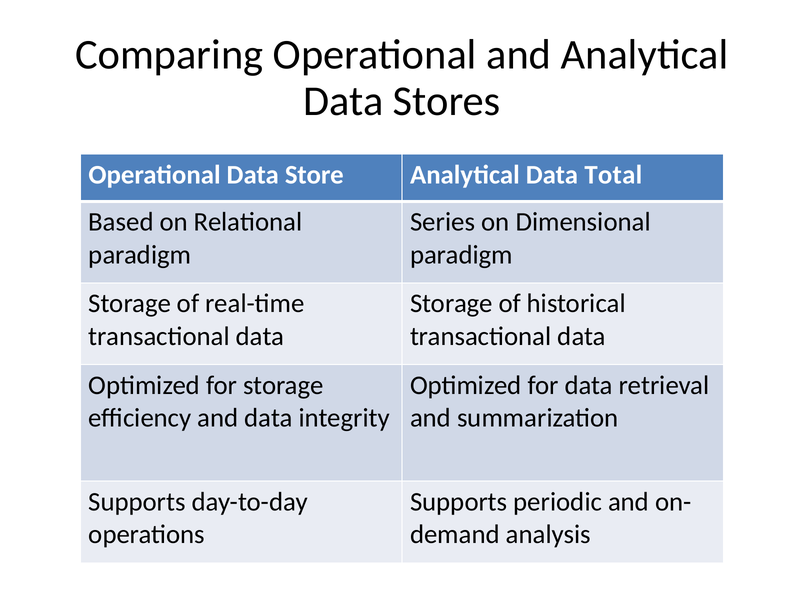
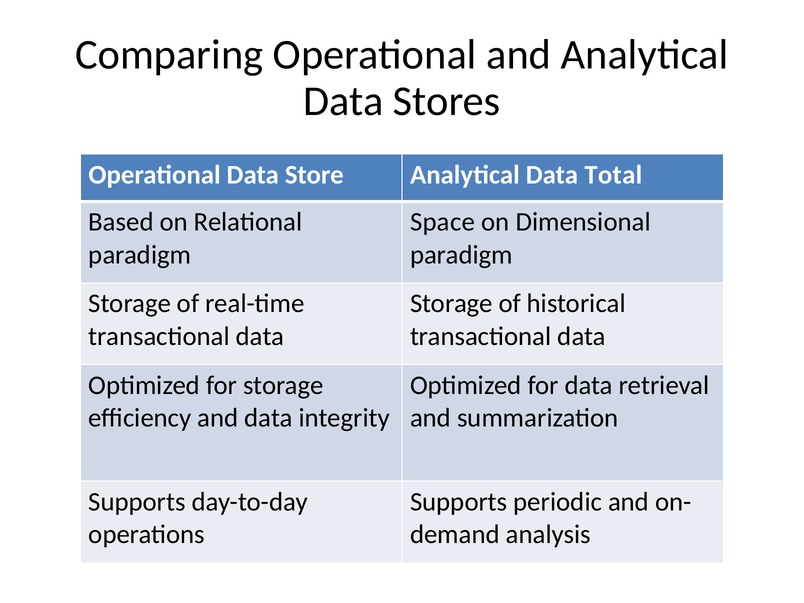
Series: Series -> Space
